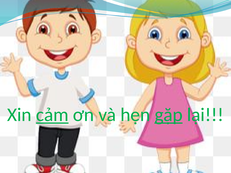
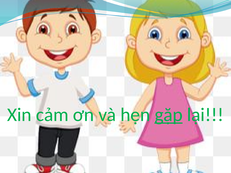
cảm underline: present -> none
